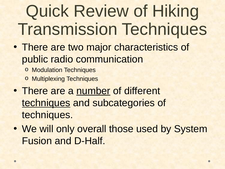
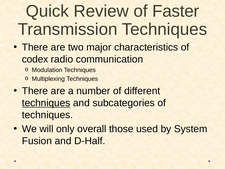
Hiking: Hiking -> Faster
public: public -> codex
number underline: present -> none
